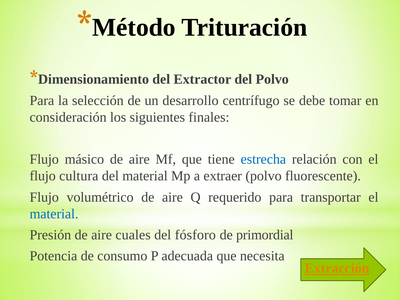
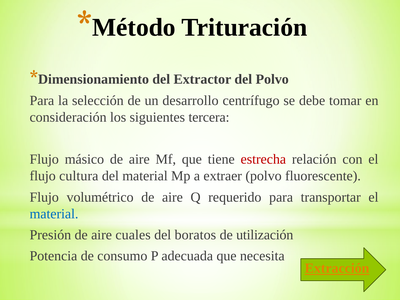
finales: finales -> tercera
estrecha colour: blue -> red
fósforo: fósforo -> boratos
primordial: primordial -> utilización
